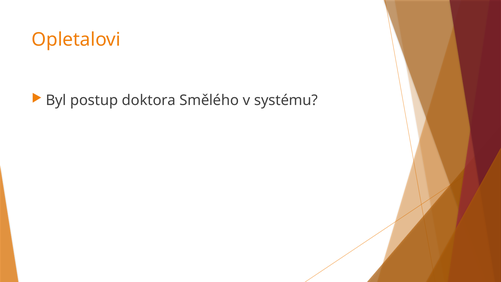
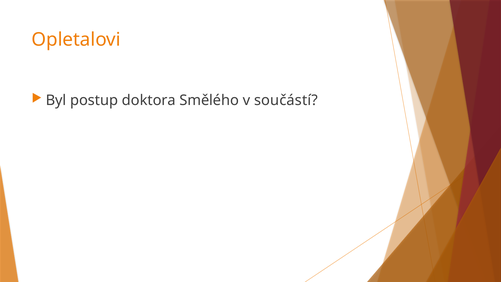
systému: systému -> součástí
